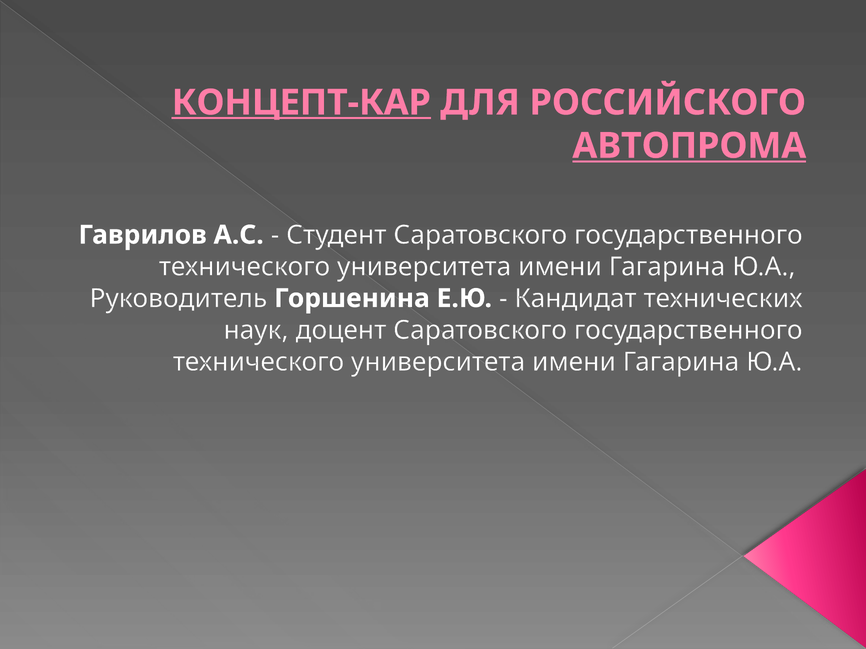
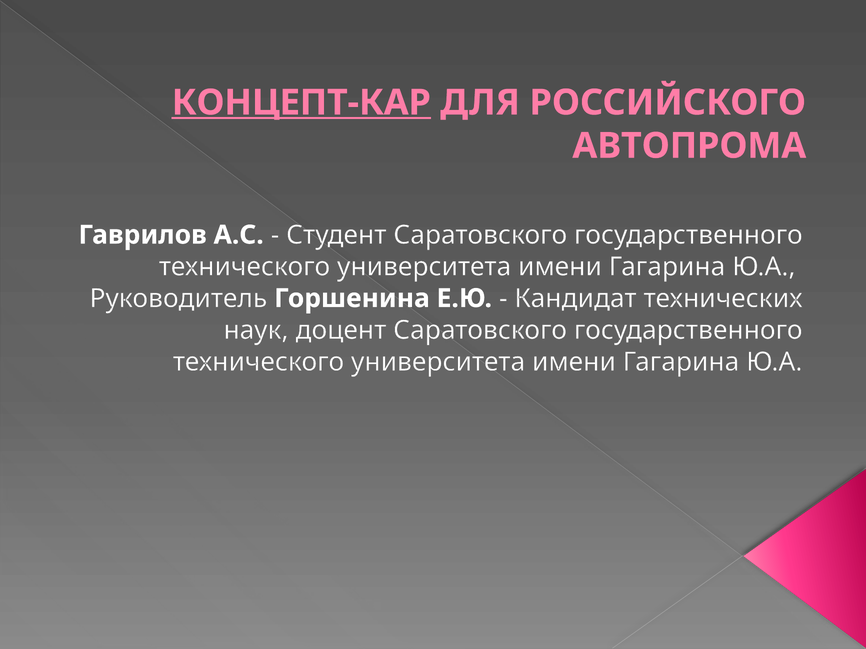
АВТОПРОМА underline: present -> none
